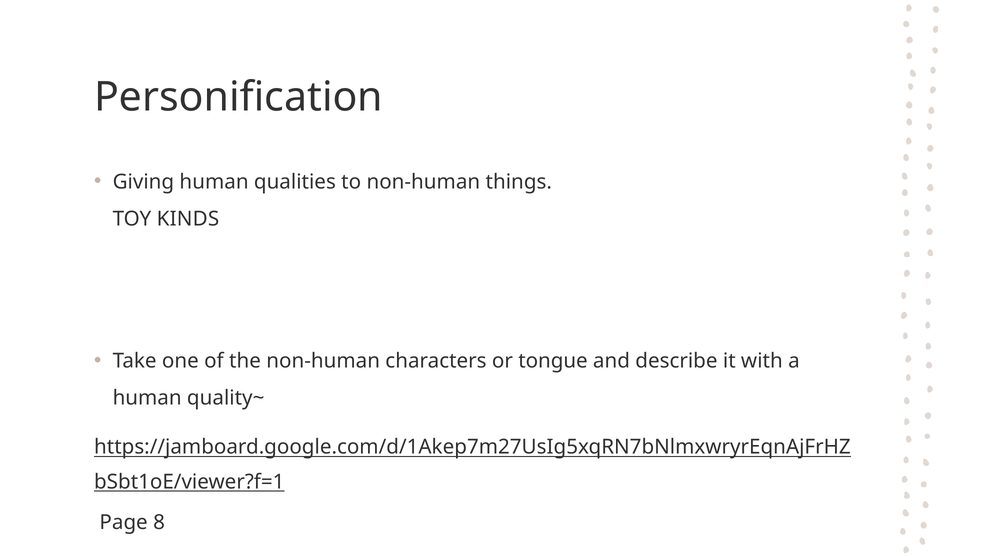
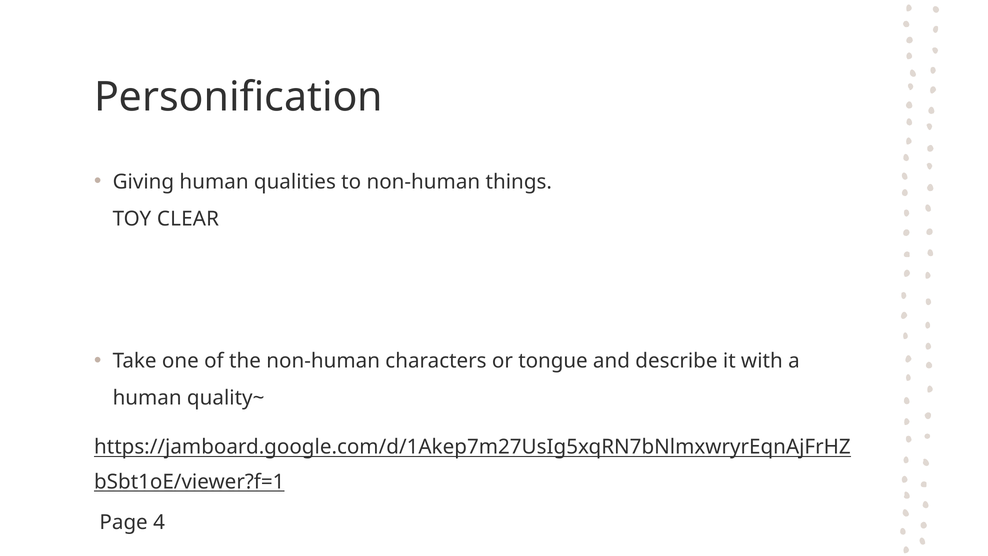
KINDS: KINDS -> CLEAR
8: 8 -> 4
